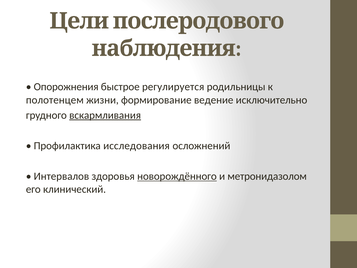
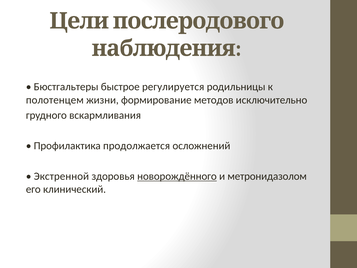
Опорожнения: Опорожнения -> Бюстгальтеры
ведение: ведение -> методов
вскармливания underline: present -> none
исследования: исследования -> продолжается
Интервалов: Интервалов -> Экстренной
